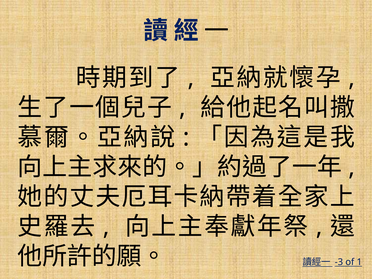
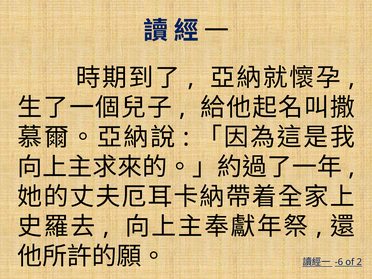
-3: -3 -> -6
1: 1 -> 2
